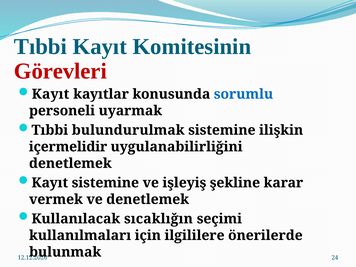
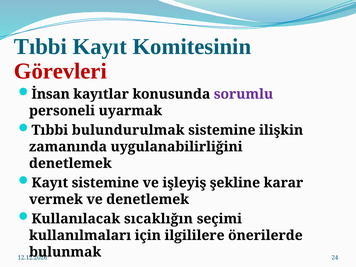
Kayıt at (50, 94): Kayıt -> İnsan
sorumlu colour: blue -> purple
içermelidir: içermelidir -> zamanında
